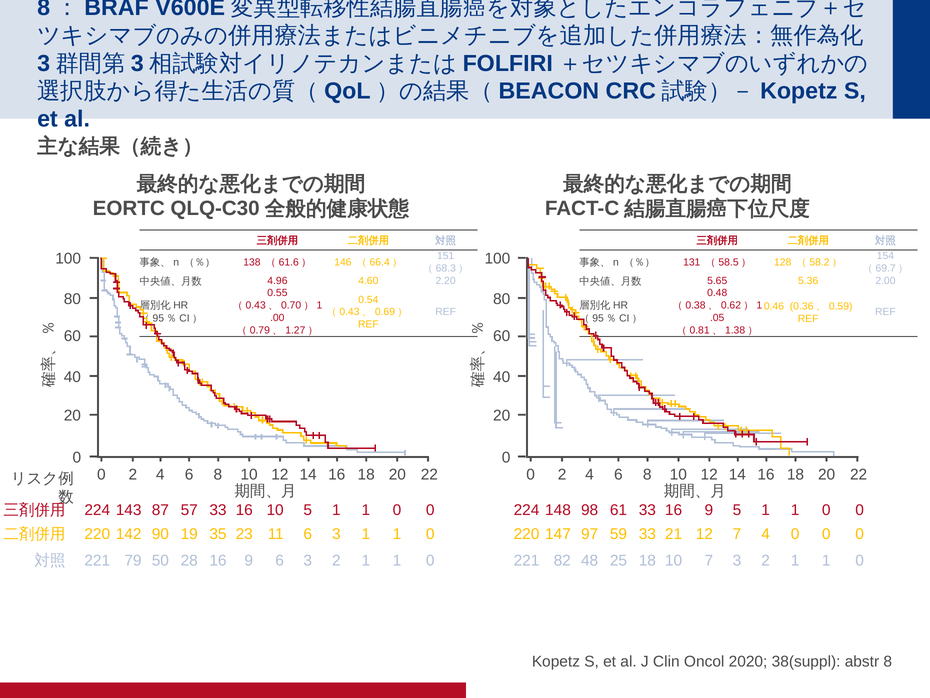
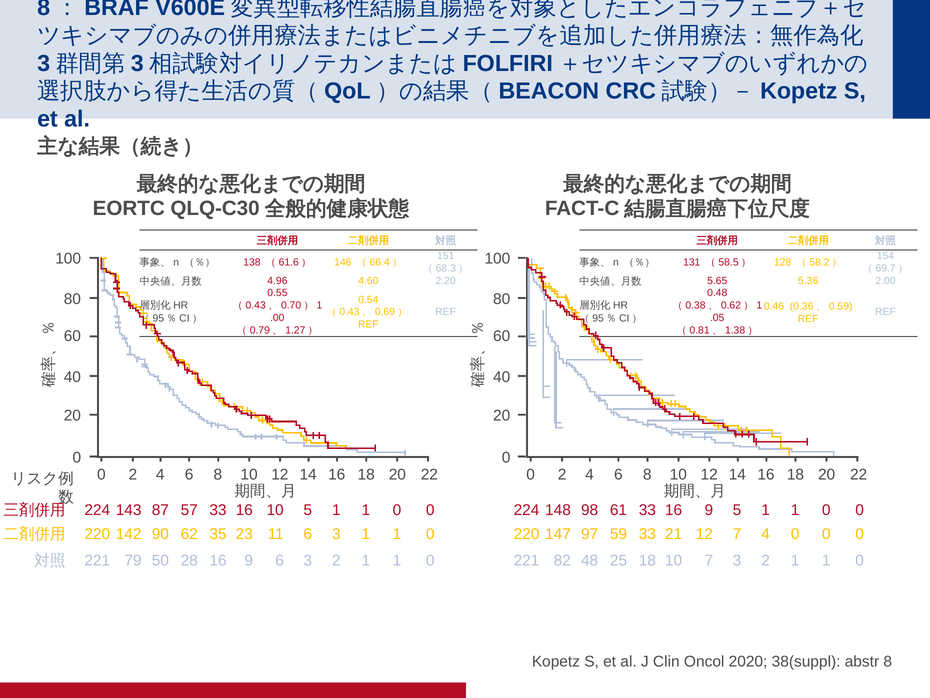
19: 19 -> 62
